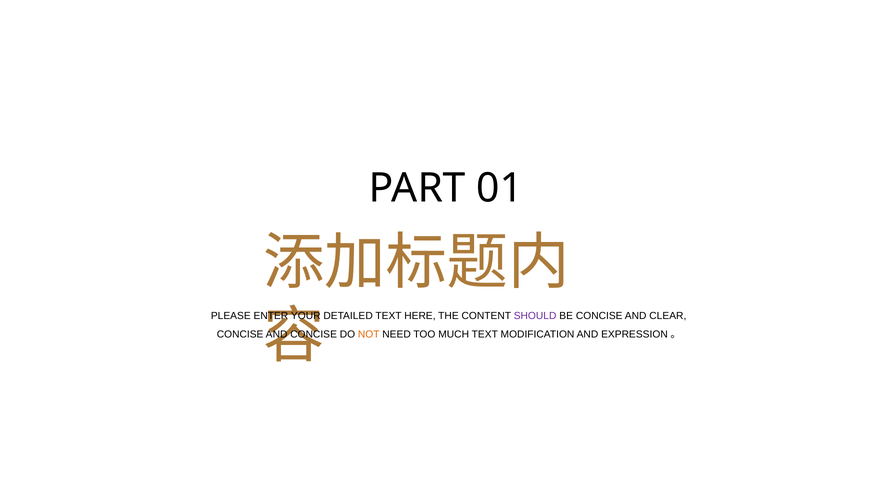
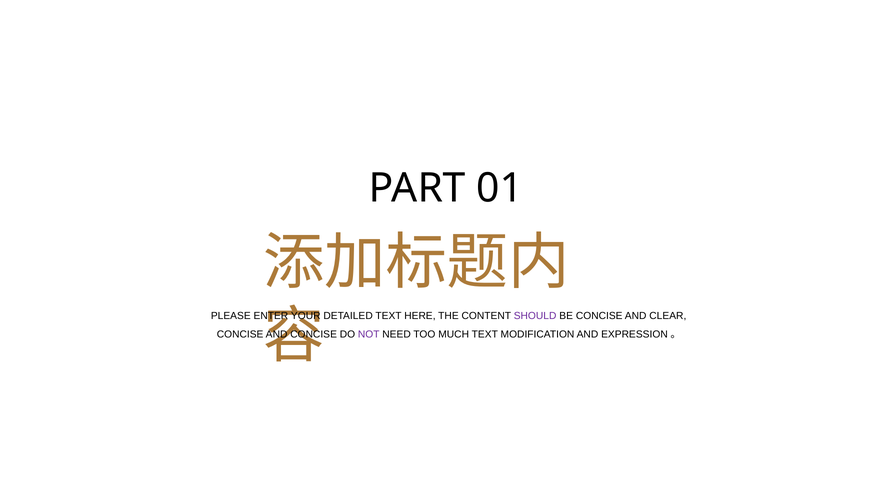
NOT colour: orange -> purple
